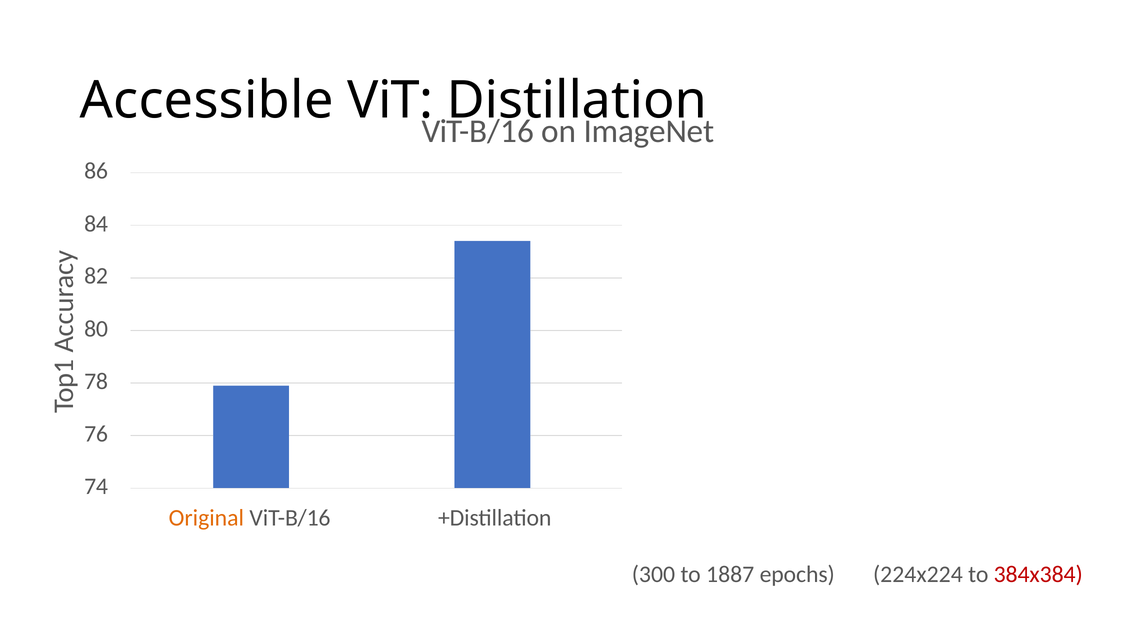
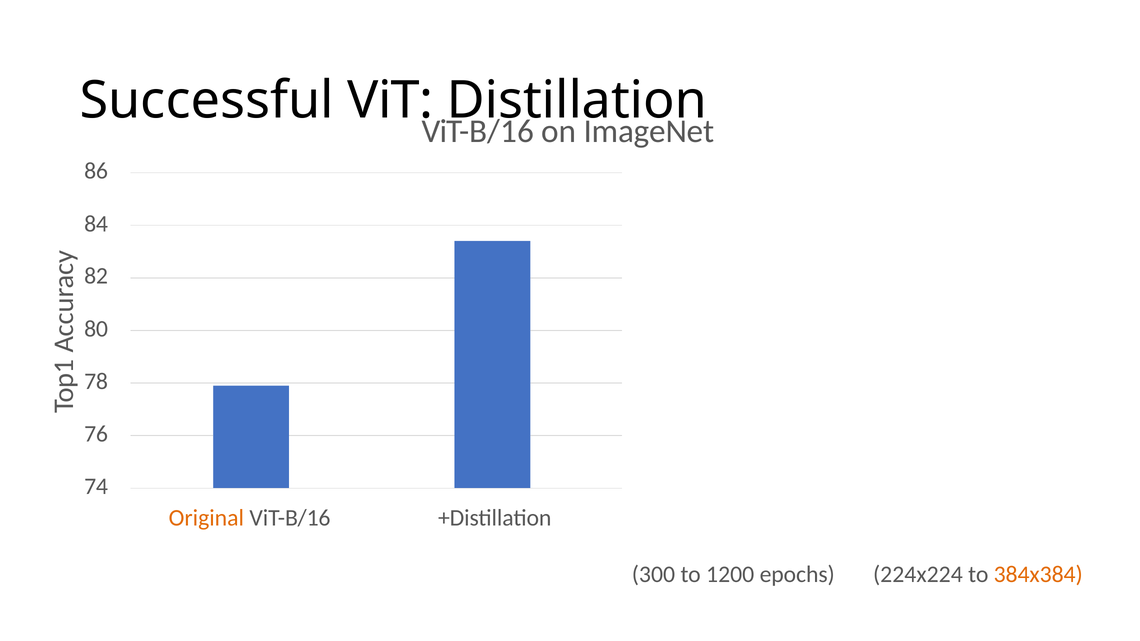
Accessible: Accessible -> Successful
1887: 1887 -> 1200
384x384 colour: red -> orange
